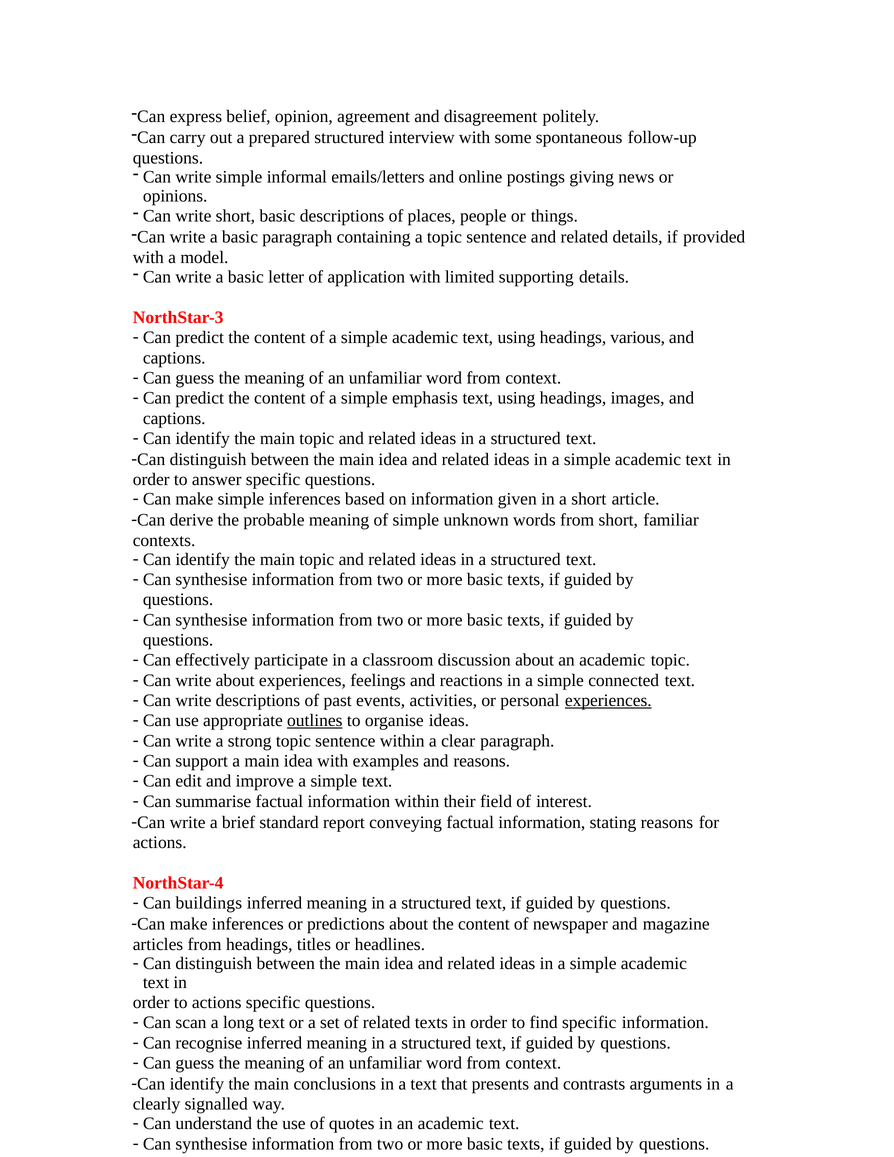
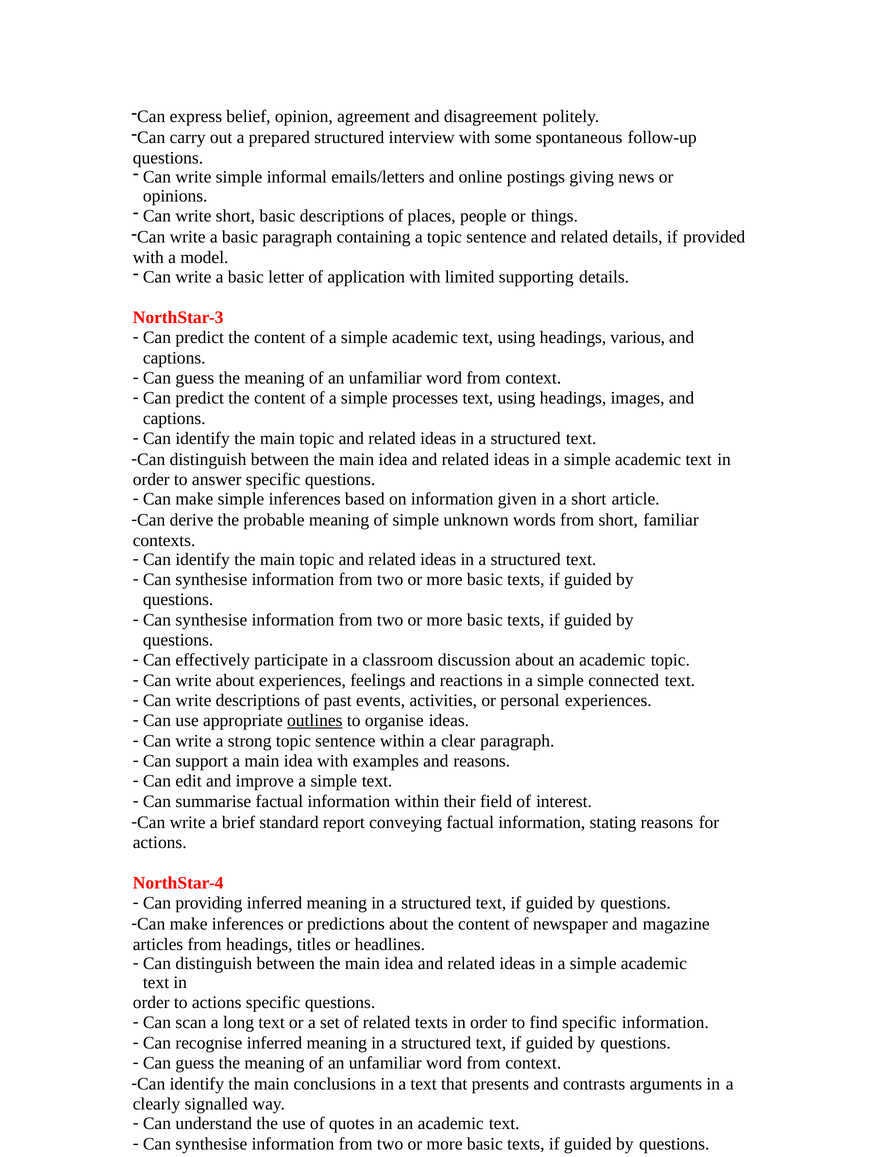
emphasis: emphasis -> processes
experiences at (608, 700) underline: present -> none
buildings: buildings -> providing
